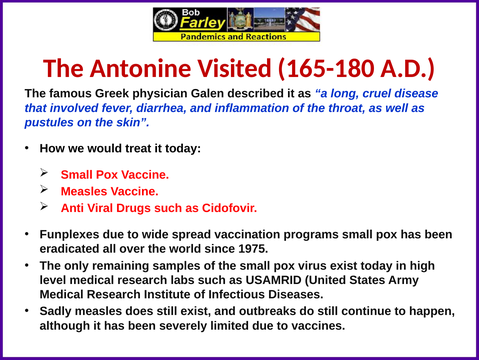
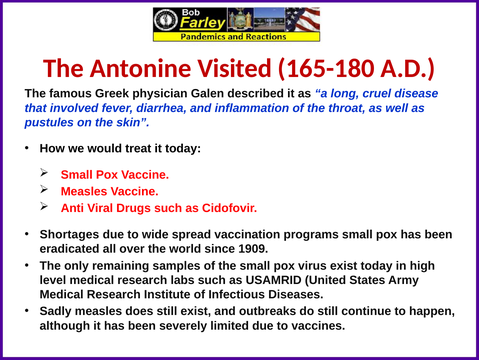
Funplexes: Funplexes -> Shortages
1975: 1975 -> 1909
